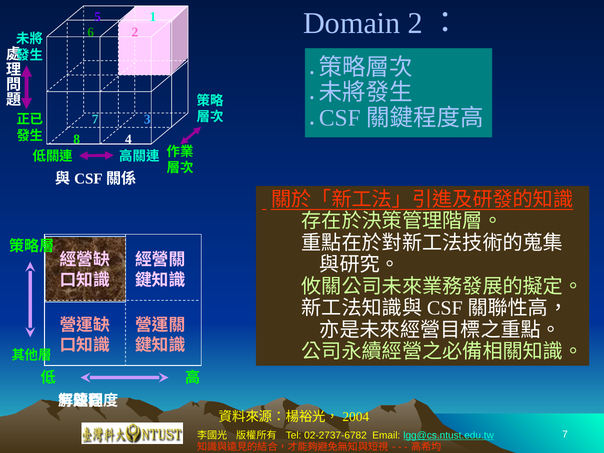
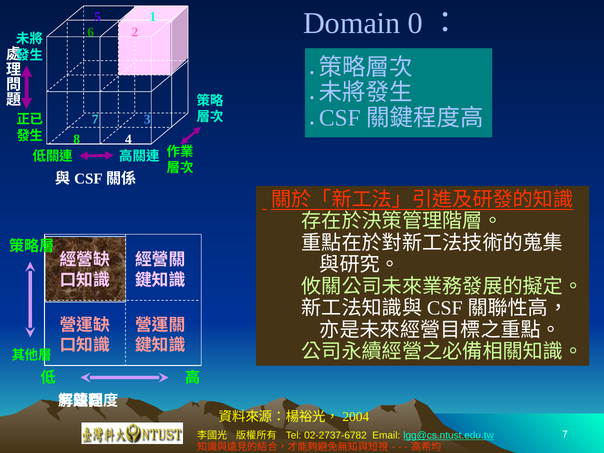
Domain 2: 2 -> 0
